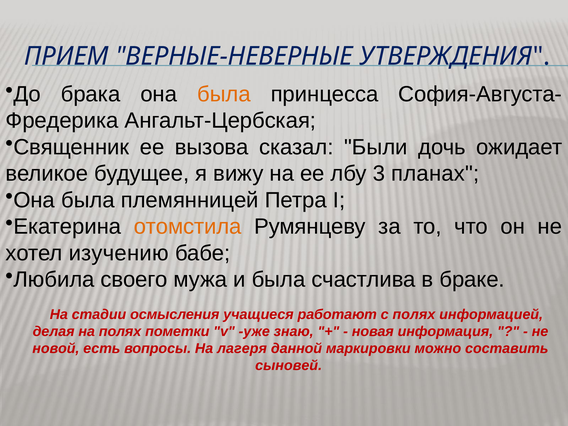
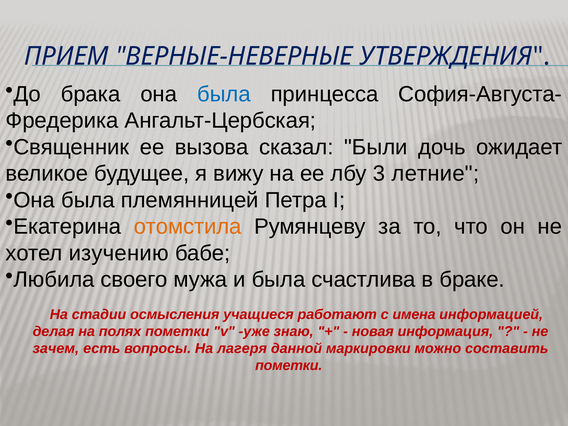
была at (224, 94) colour: orange -> blue
планах: планах -> летние
с полях: полях -> имена
новой: новой -> зачем
сыновей at (289, 366): сыновей -> пометки
